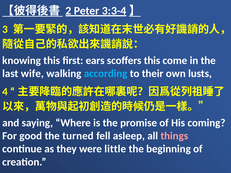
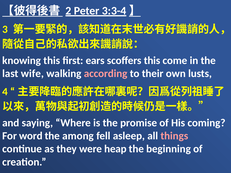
according colour: light blue -> pink
good: good -> word
turned: turned -> among
little: little -> heap
